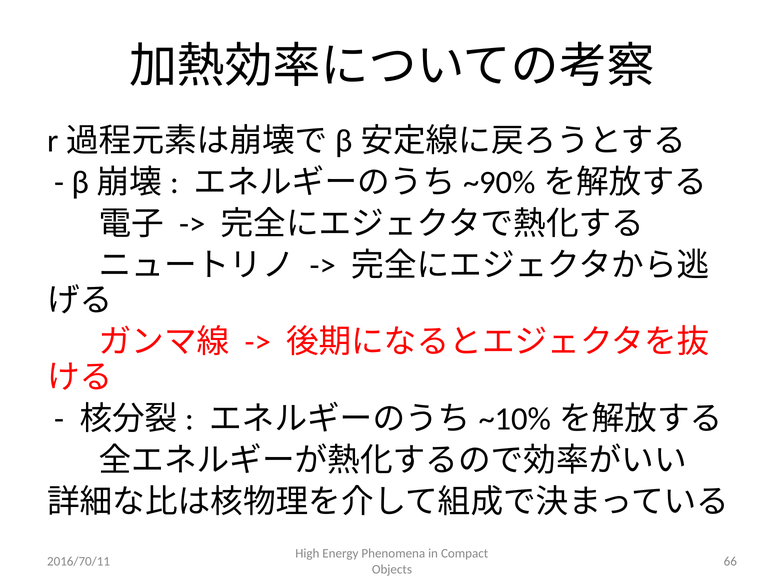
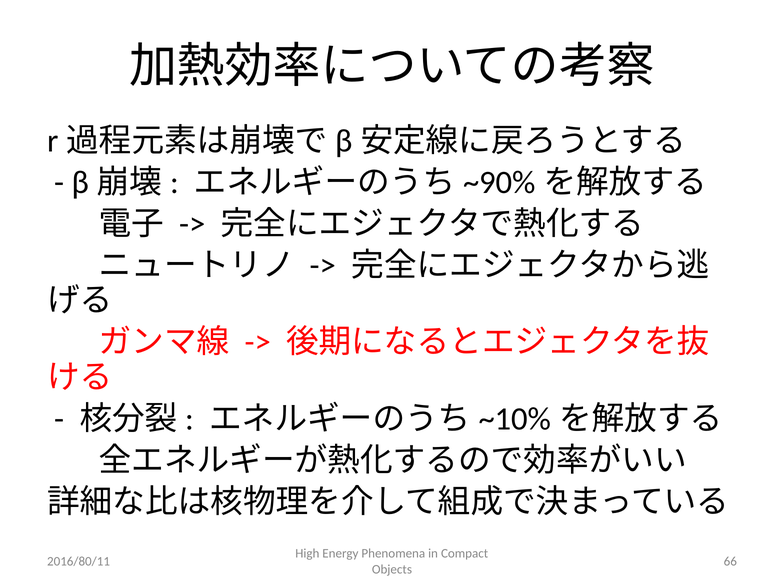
2016/70/11: 2016/70/11 -> 2016/80/11
